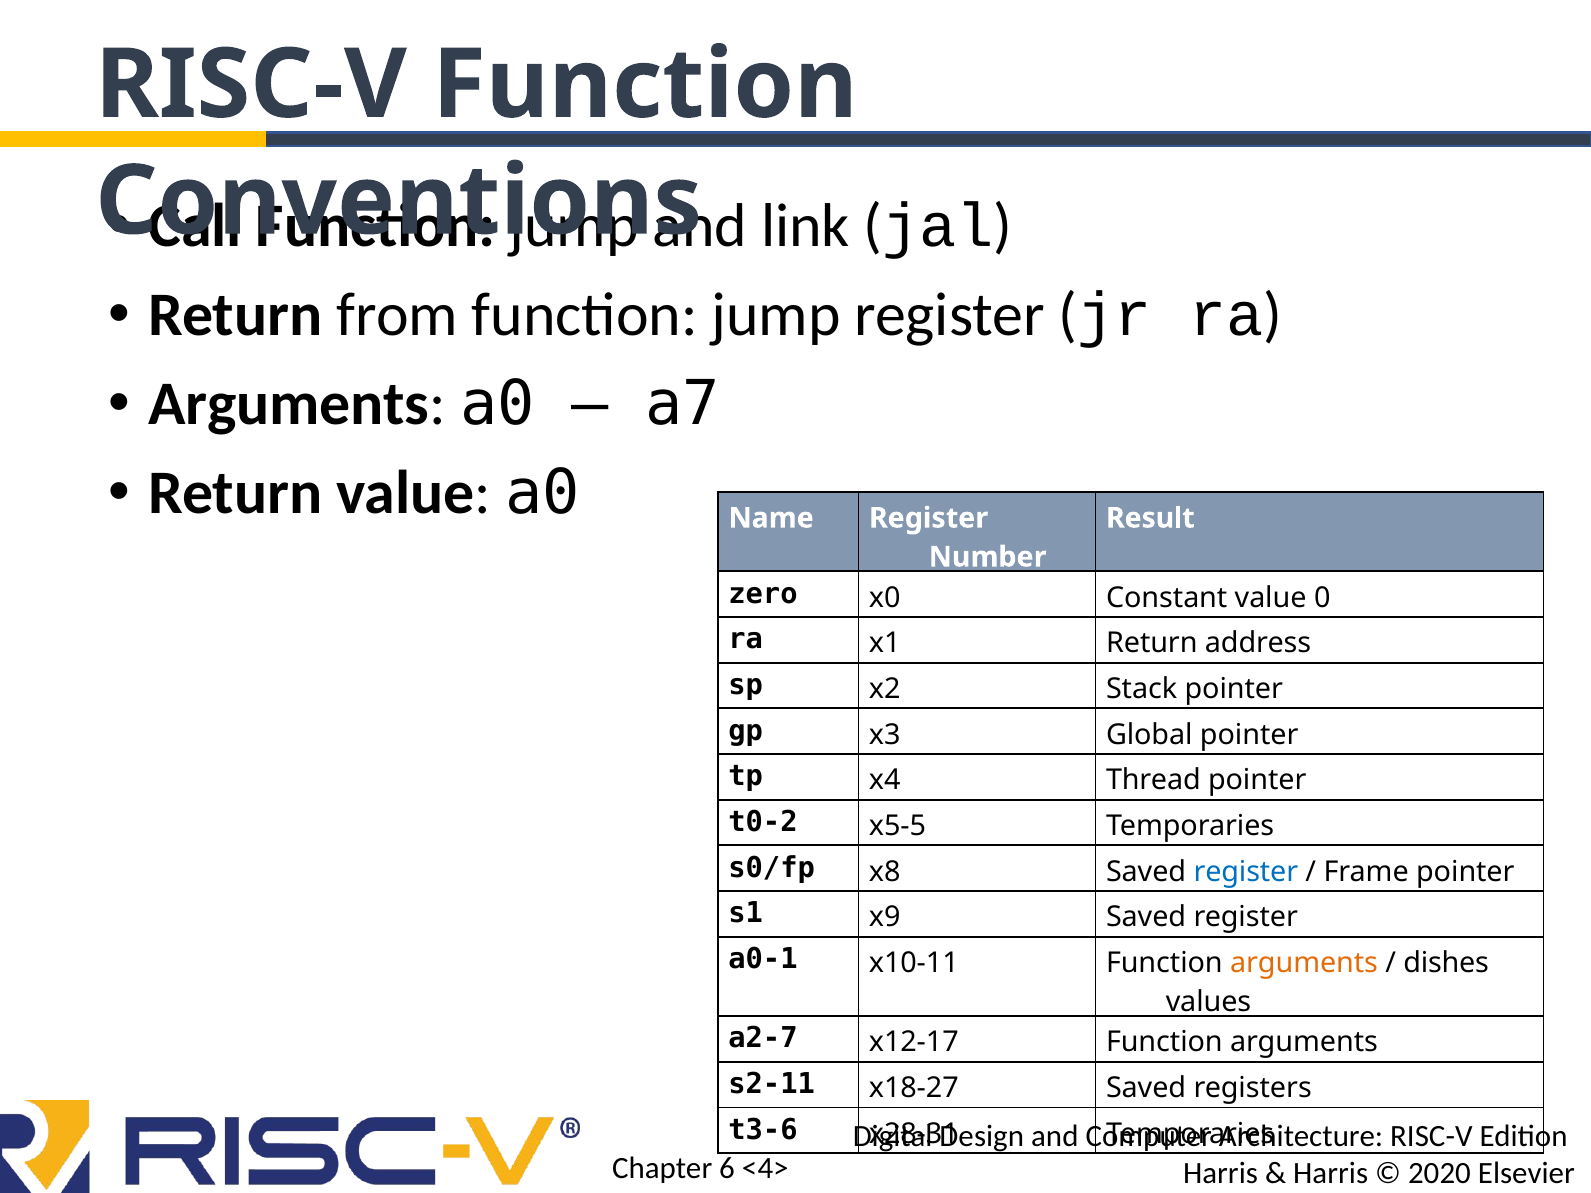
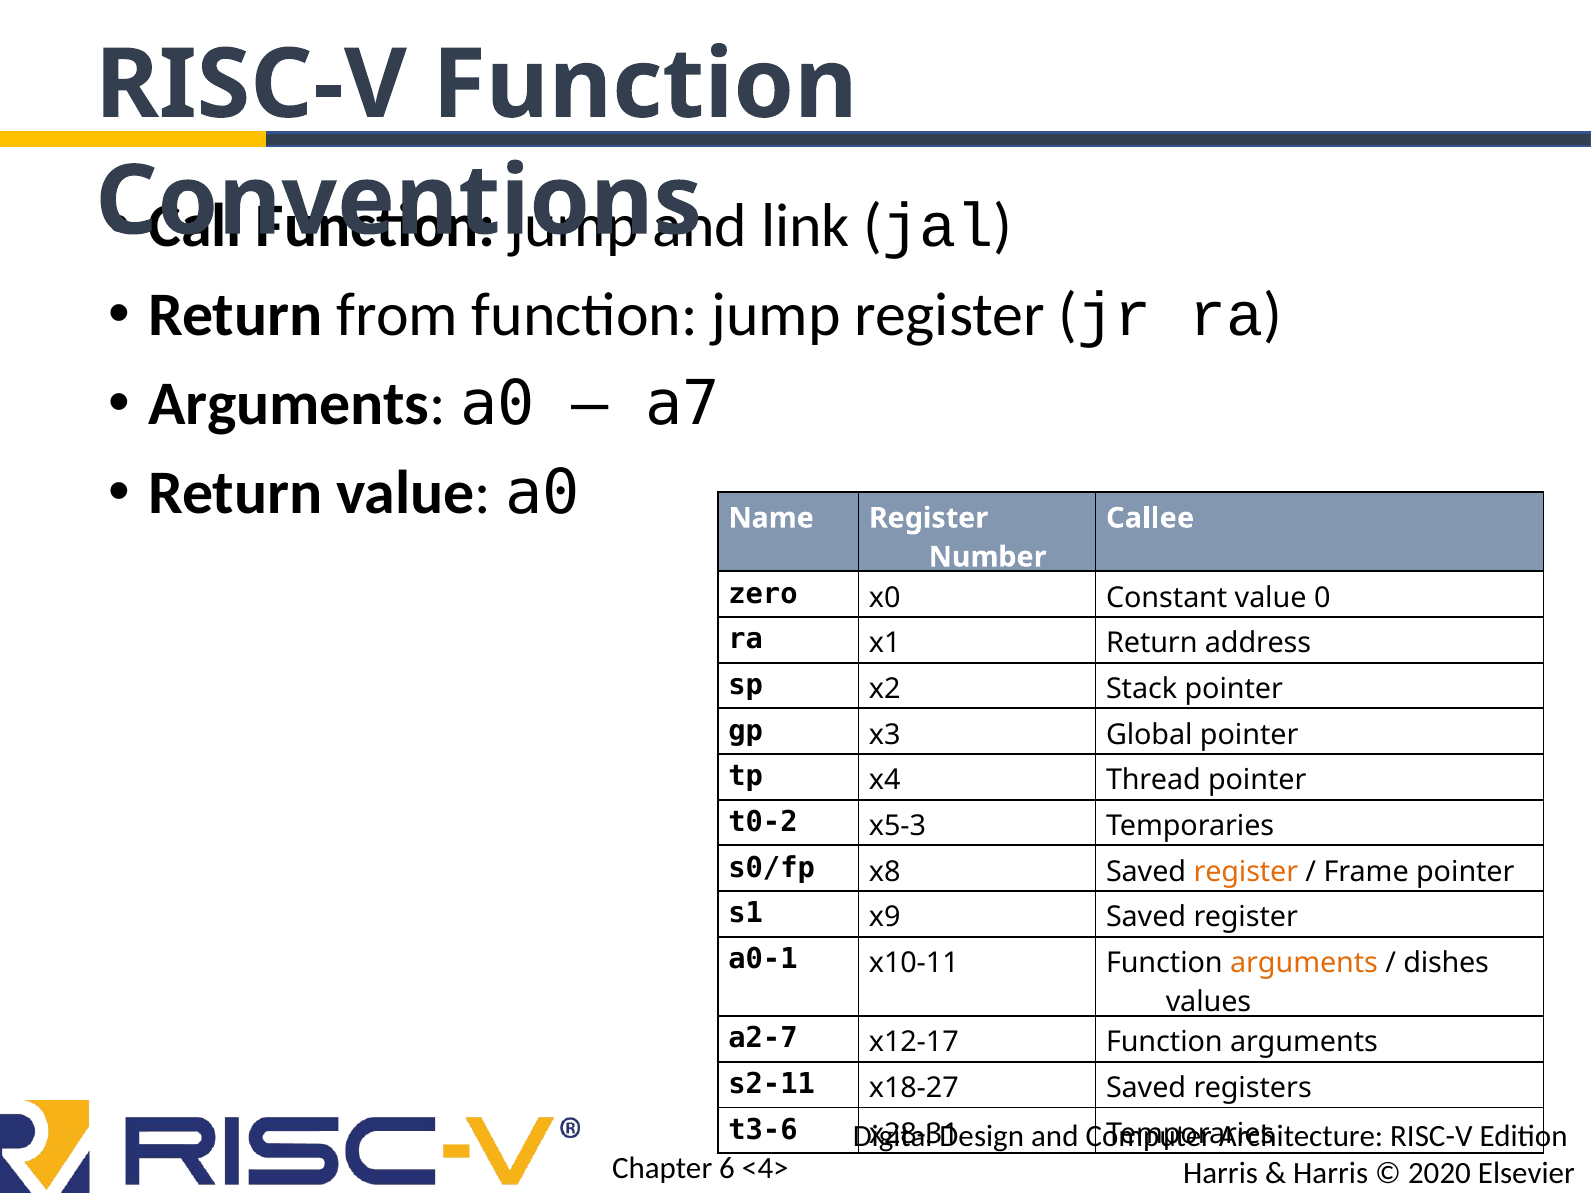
Result: Result -> Callee
x5-5: x5-5 -> x5-3
register at (1246, 872) colour: blue -> orange
